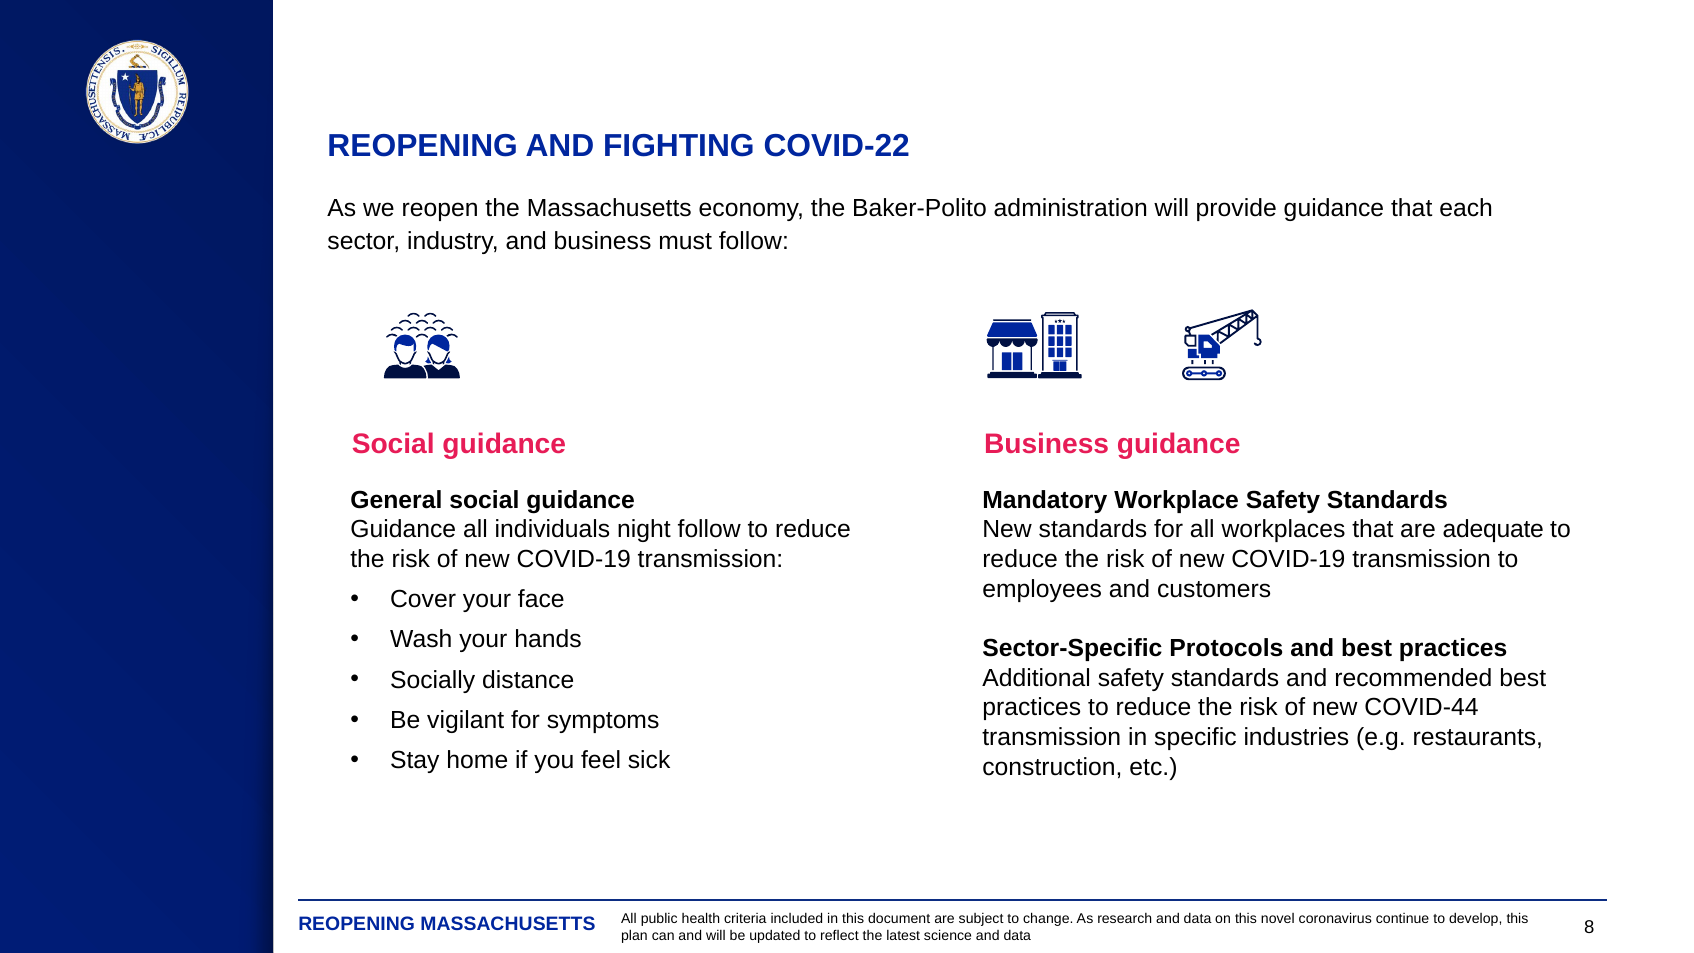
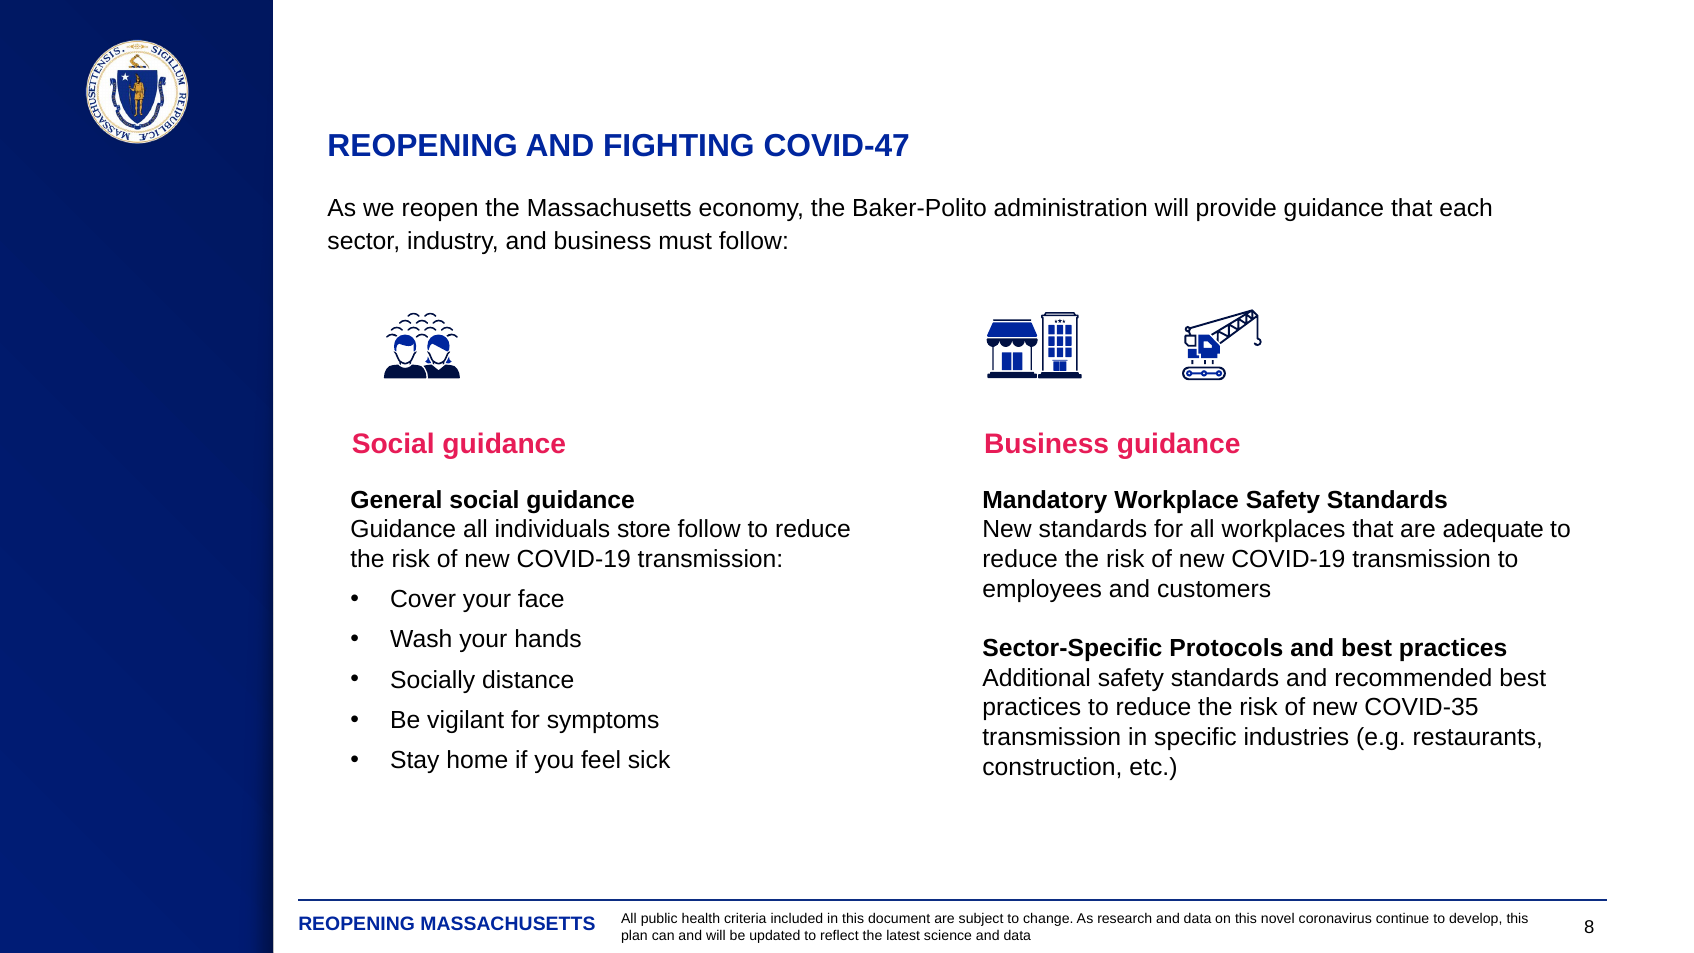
COVID-22: COVID-22 -> COVID-47
night: night -> store
COVID-44: COVID-44 -> COVID-35
